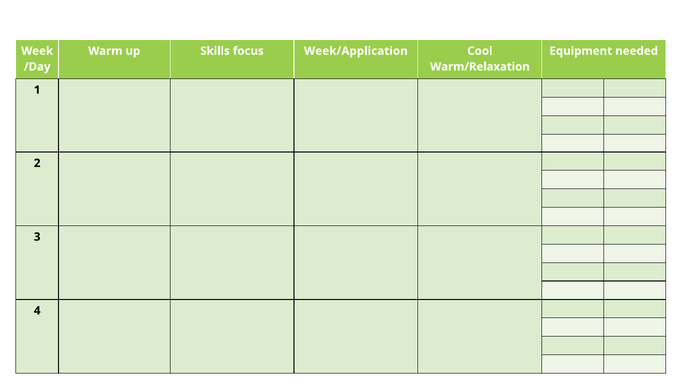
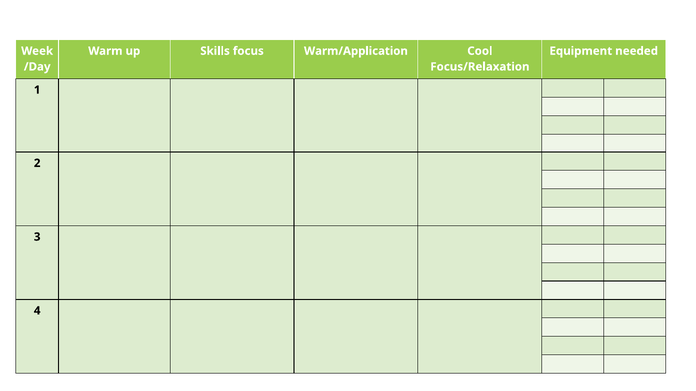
Week/Application: Week/Application -> Warm/Application
Warm/Relaxation: Warm/Relaxation -> Focus/Relaxation
